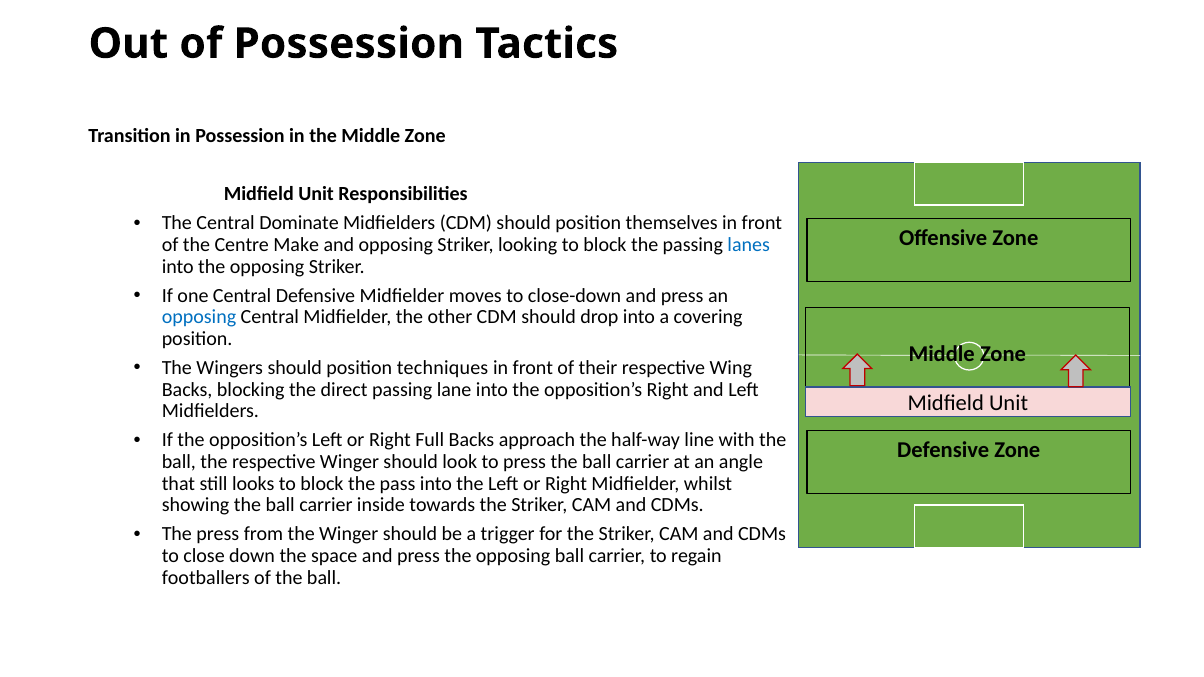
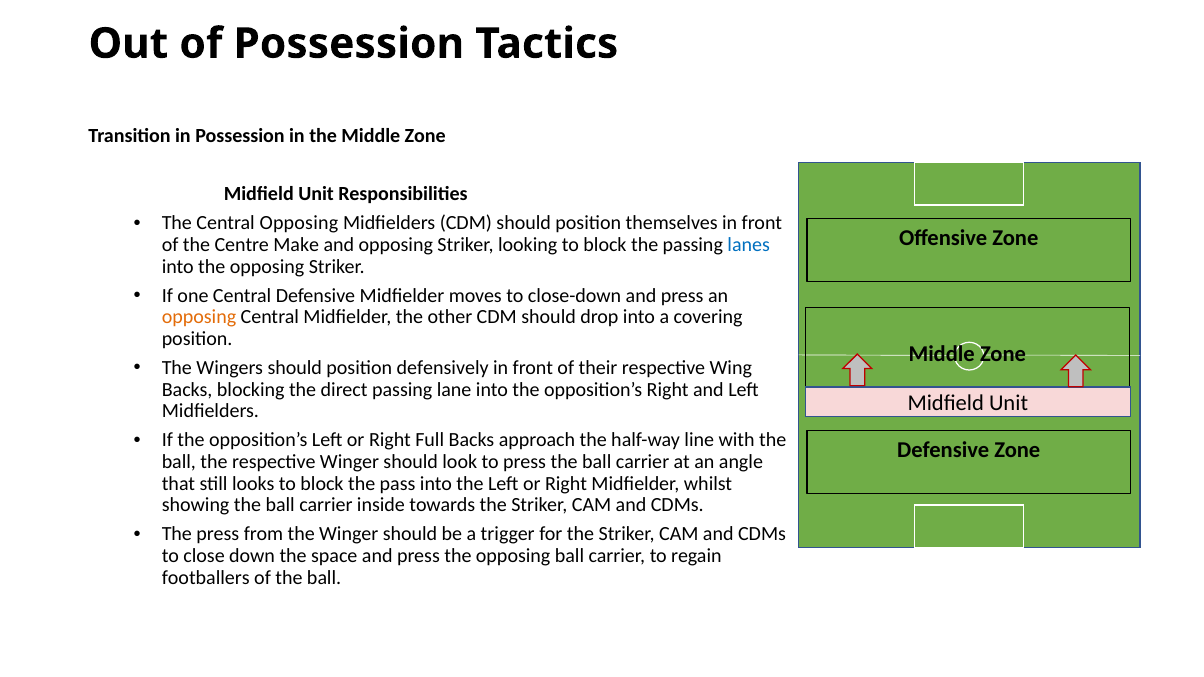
Central Dominate: Dominate -> Opposing
opposing at (199, 317) colour: blue -> orange
techniques: techniques -> defensively
